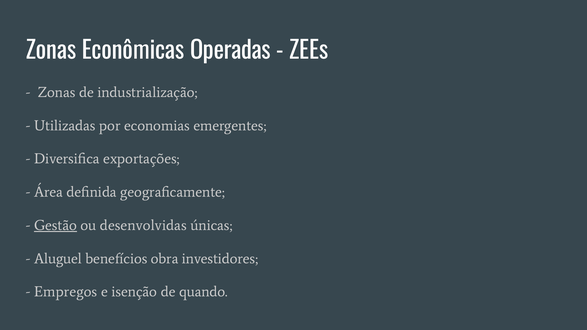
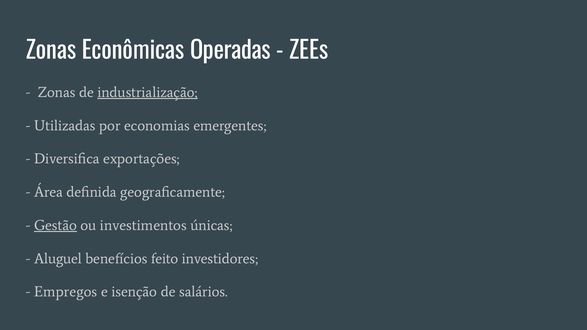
industrialização underline: none -> present
desenvolvidas: desenvolvidas -> investimentos
obra: obra -> feito
quando: quando -> salários
